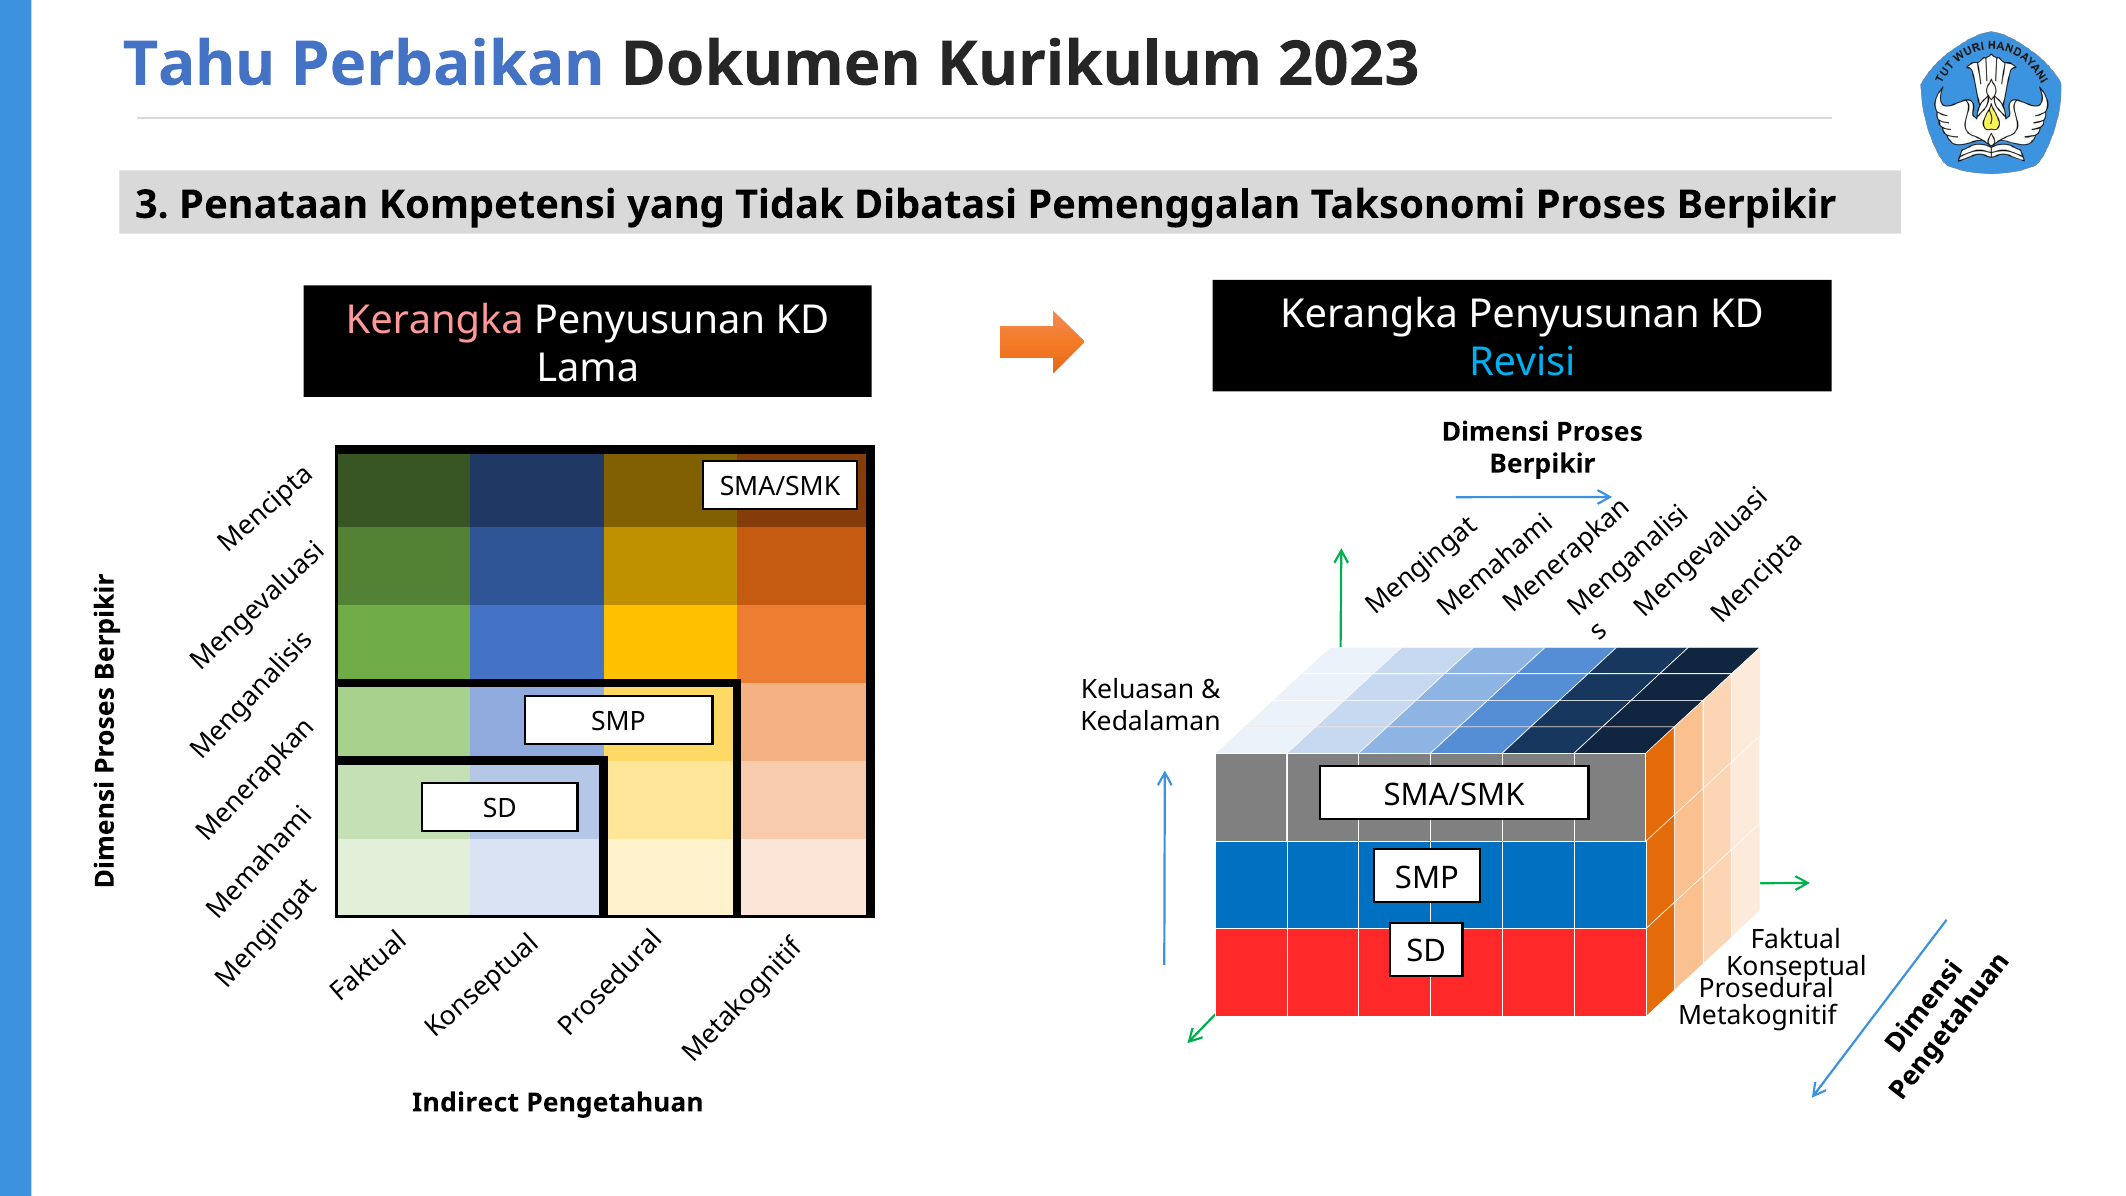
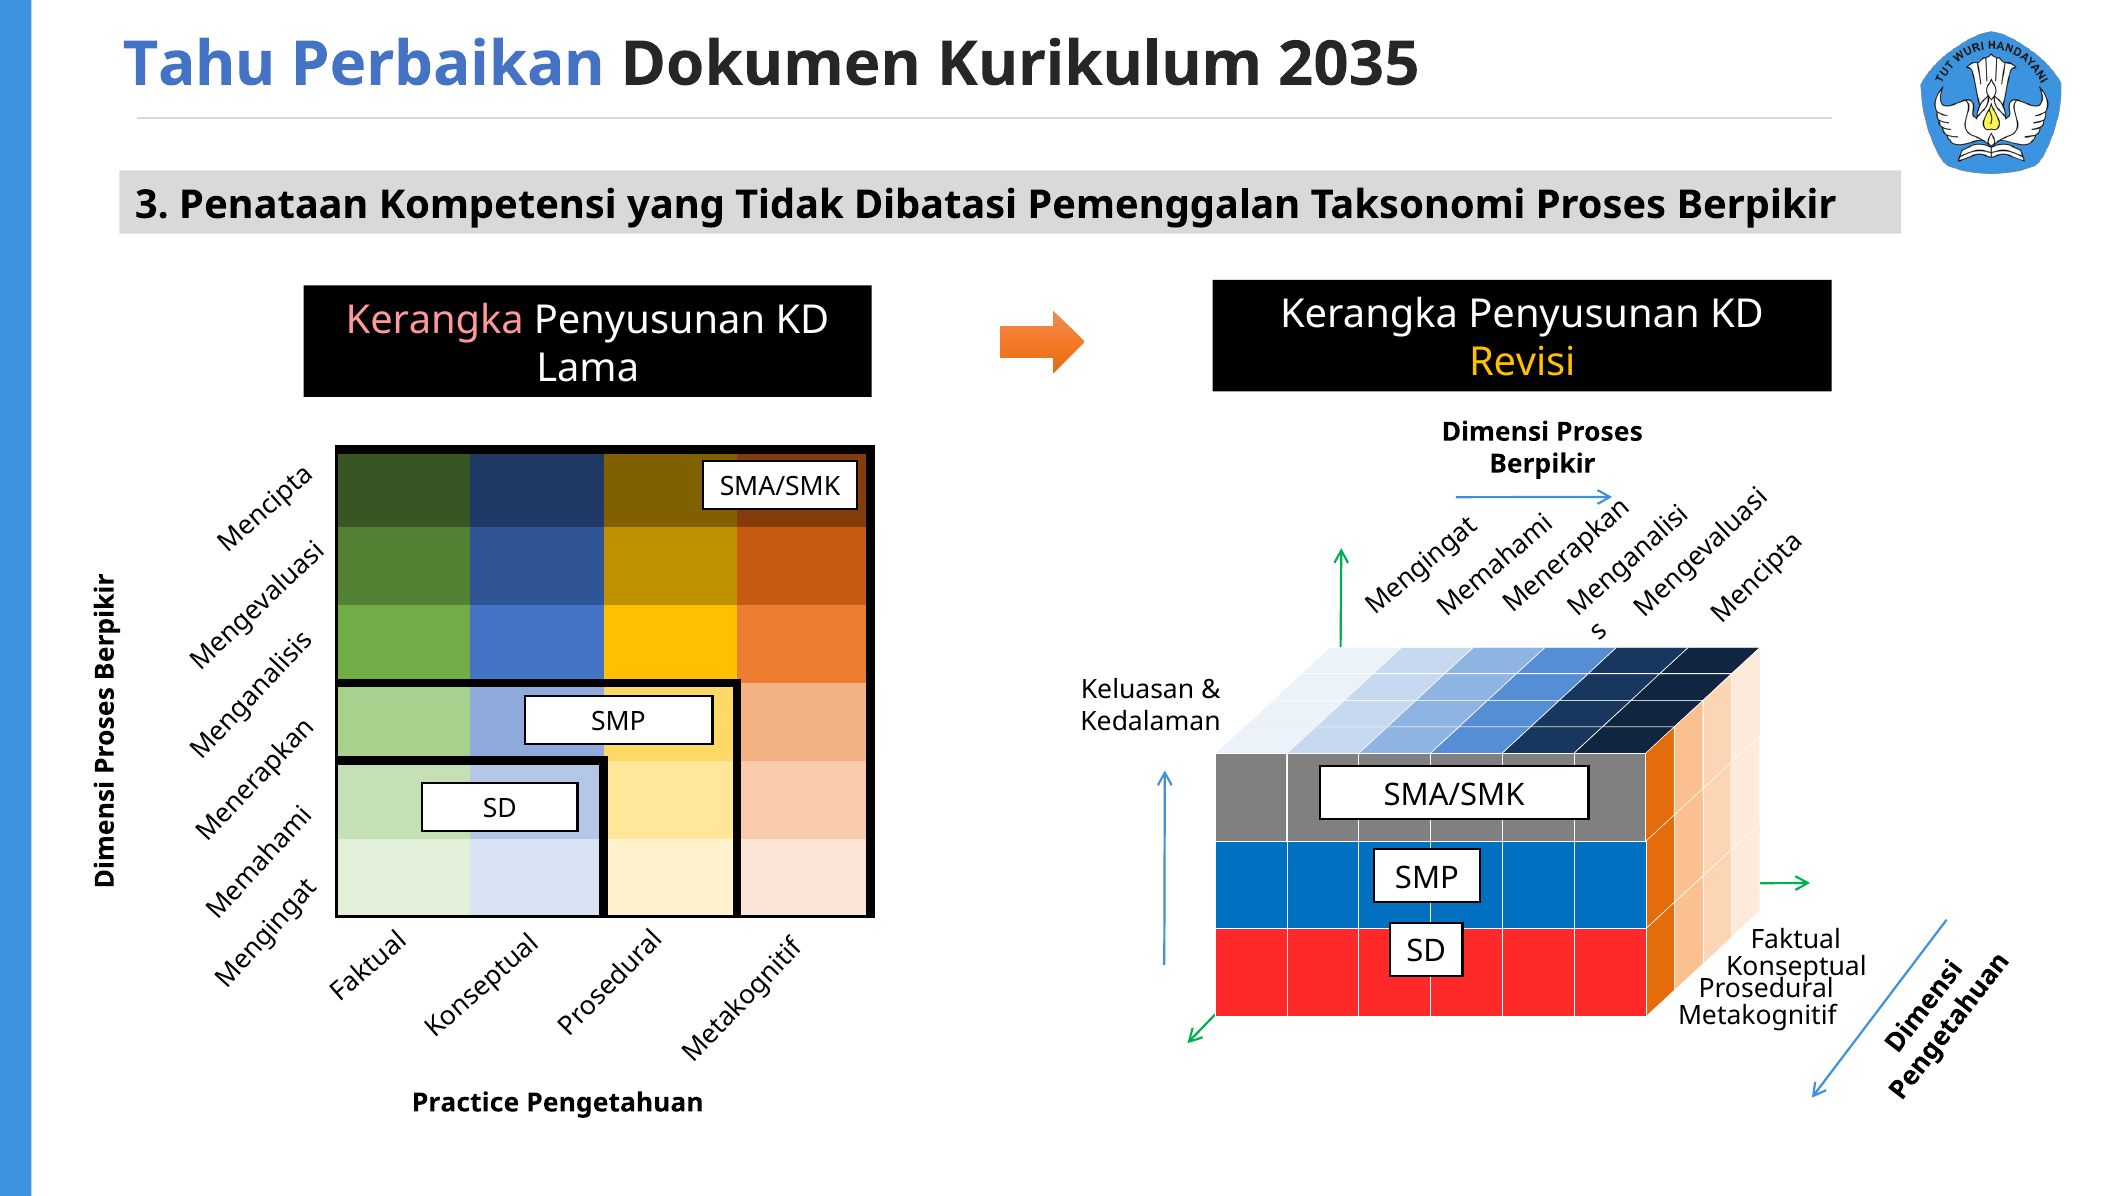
2023: 2023 -> 2035
Revisi colour: light blue -> yellow
Indirect: Indirect -> Practice
